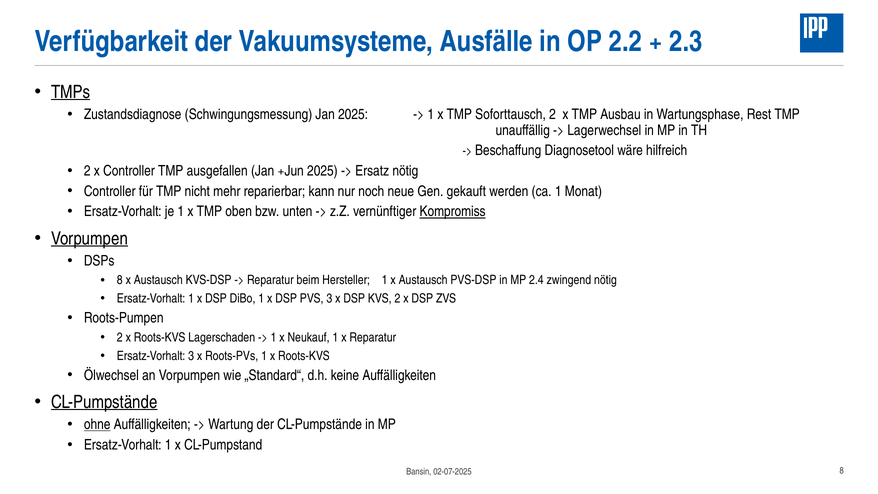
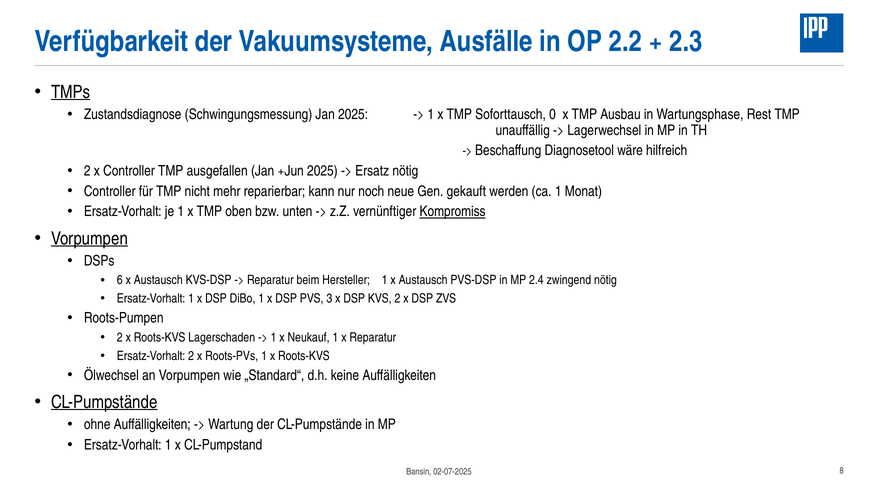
Soforttausch 2: 2 -> 0
8 at (120, 280): 8 -> 6
Ersatz-Vorhalt 3: 3 -> 2
ohne underline: present -> none
